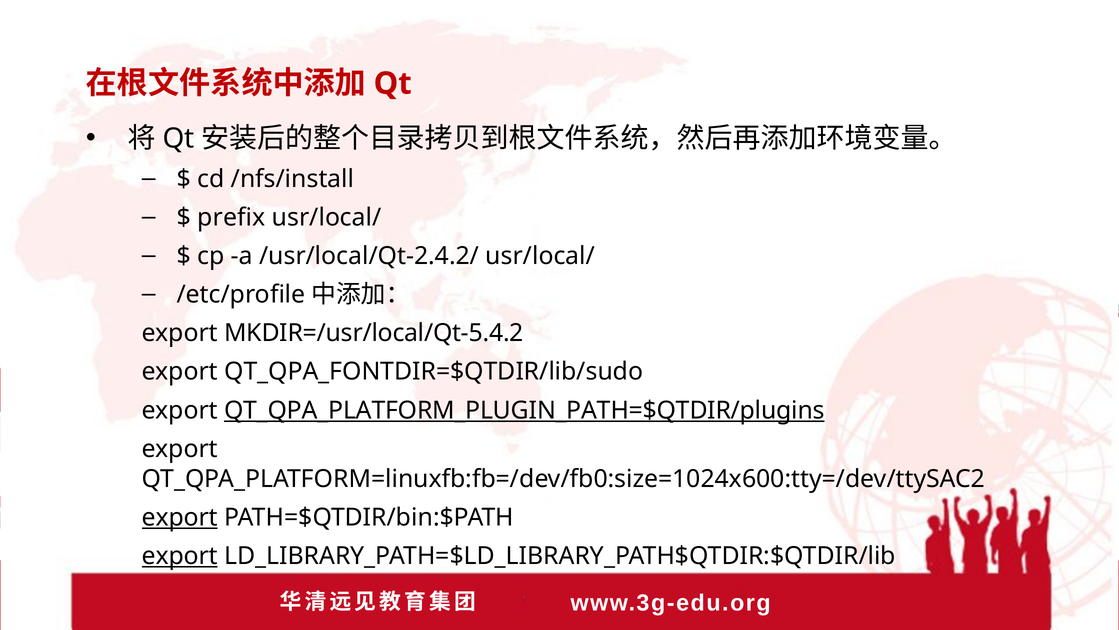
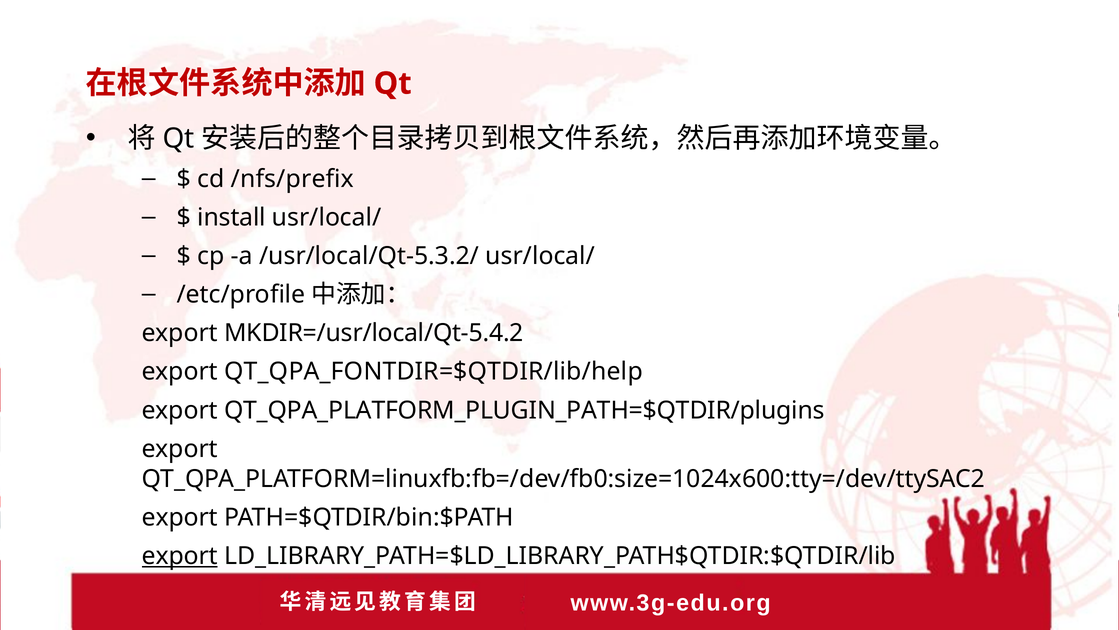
/nfs/install: /nfs/install -> /nfs/prefix
prefix: prefix -> install
/usr/local/Qt-2.4.2/: /usr/local/Qt-2.4.2/ -> /usr/local/Qt-5.3.2/
QT_QPA_FONTDIR=$QTDIR/lib/sudo: QT_QPA_FONTDIR=$QTDIR/lib/sudo -> QT_QPA_FONTDIR=$QTDIR/lib/help
QT_QPA_PLATFORM_PLUGIN_PATH=$QTDIR/plugins underline: present -> none
export at (180, 517) underline: present -> none
